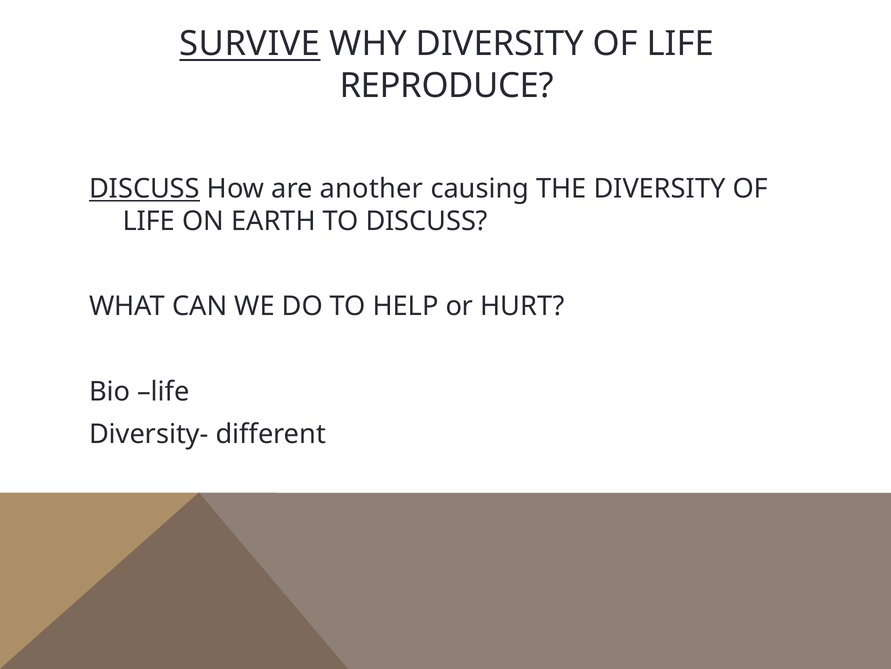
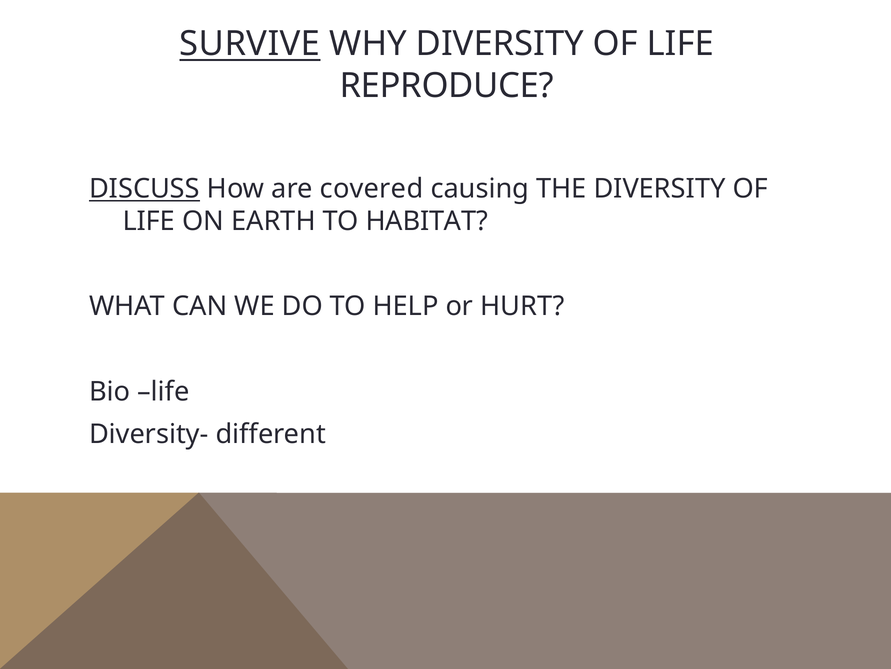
another: another -> covered
TO DISCUSS: DISCUSS -> HABITAT
